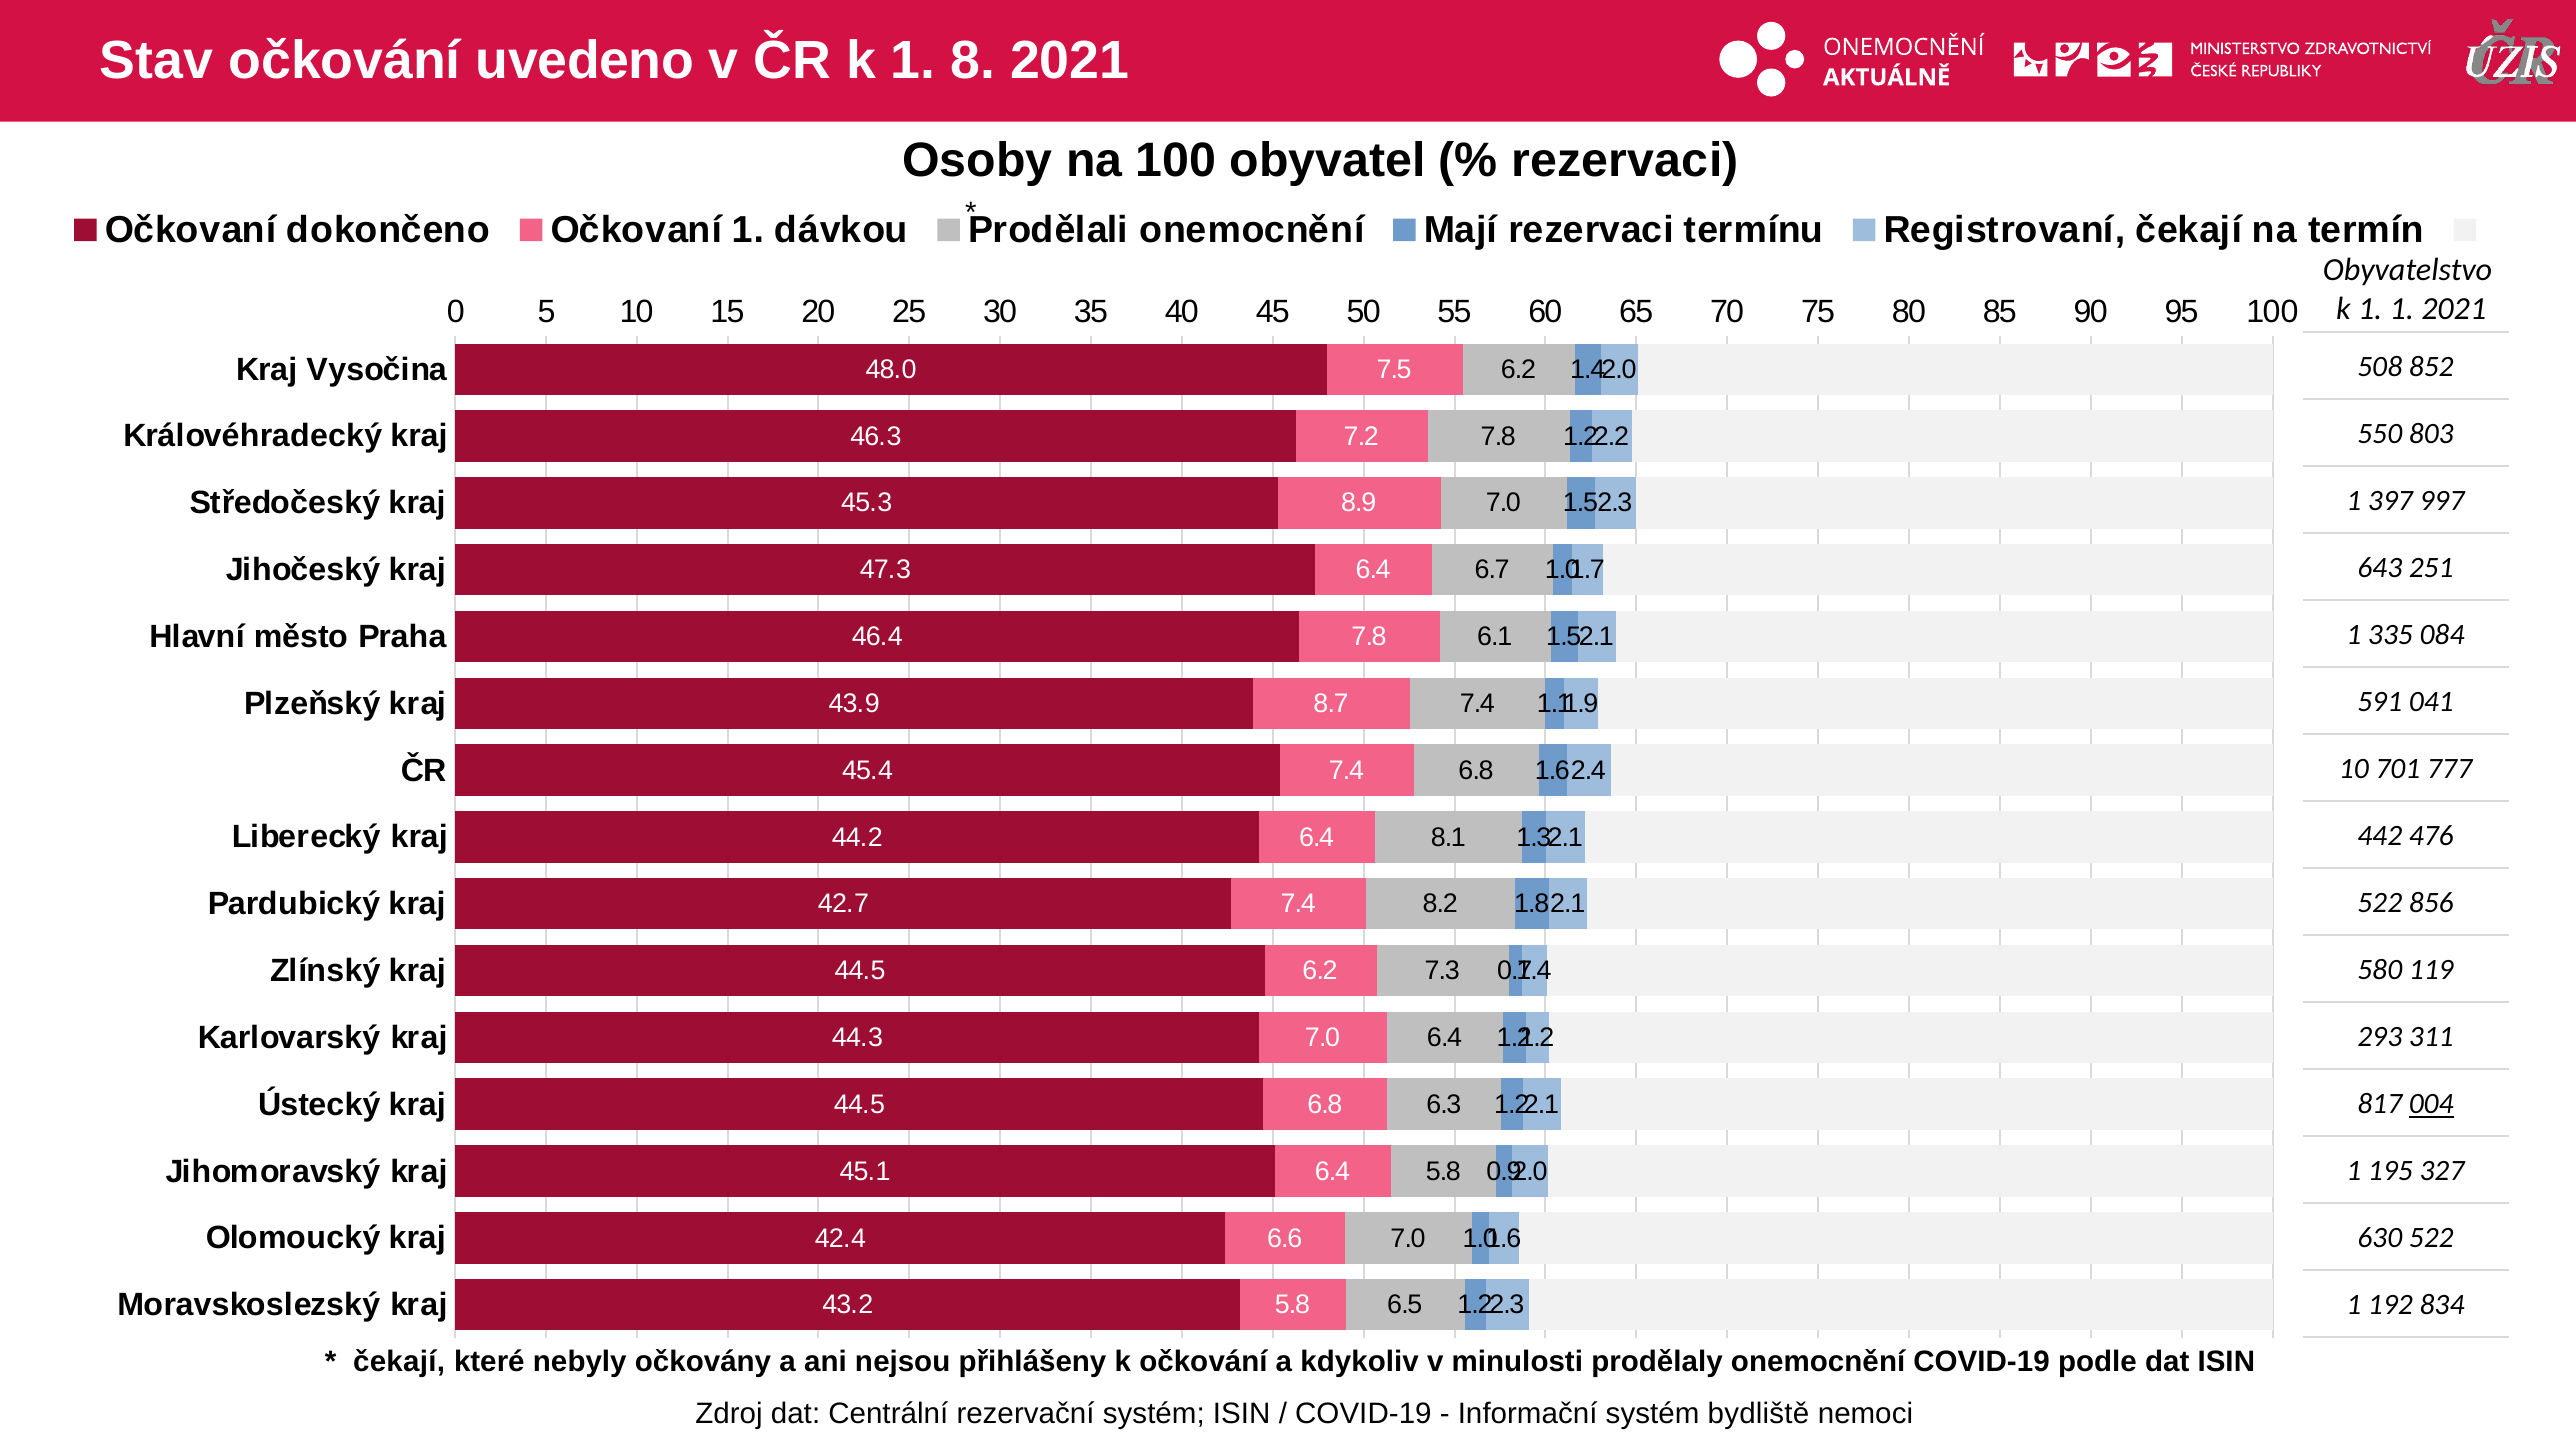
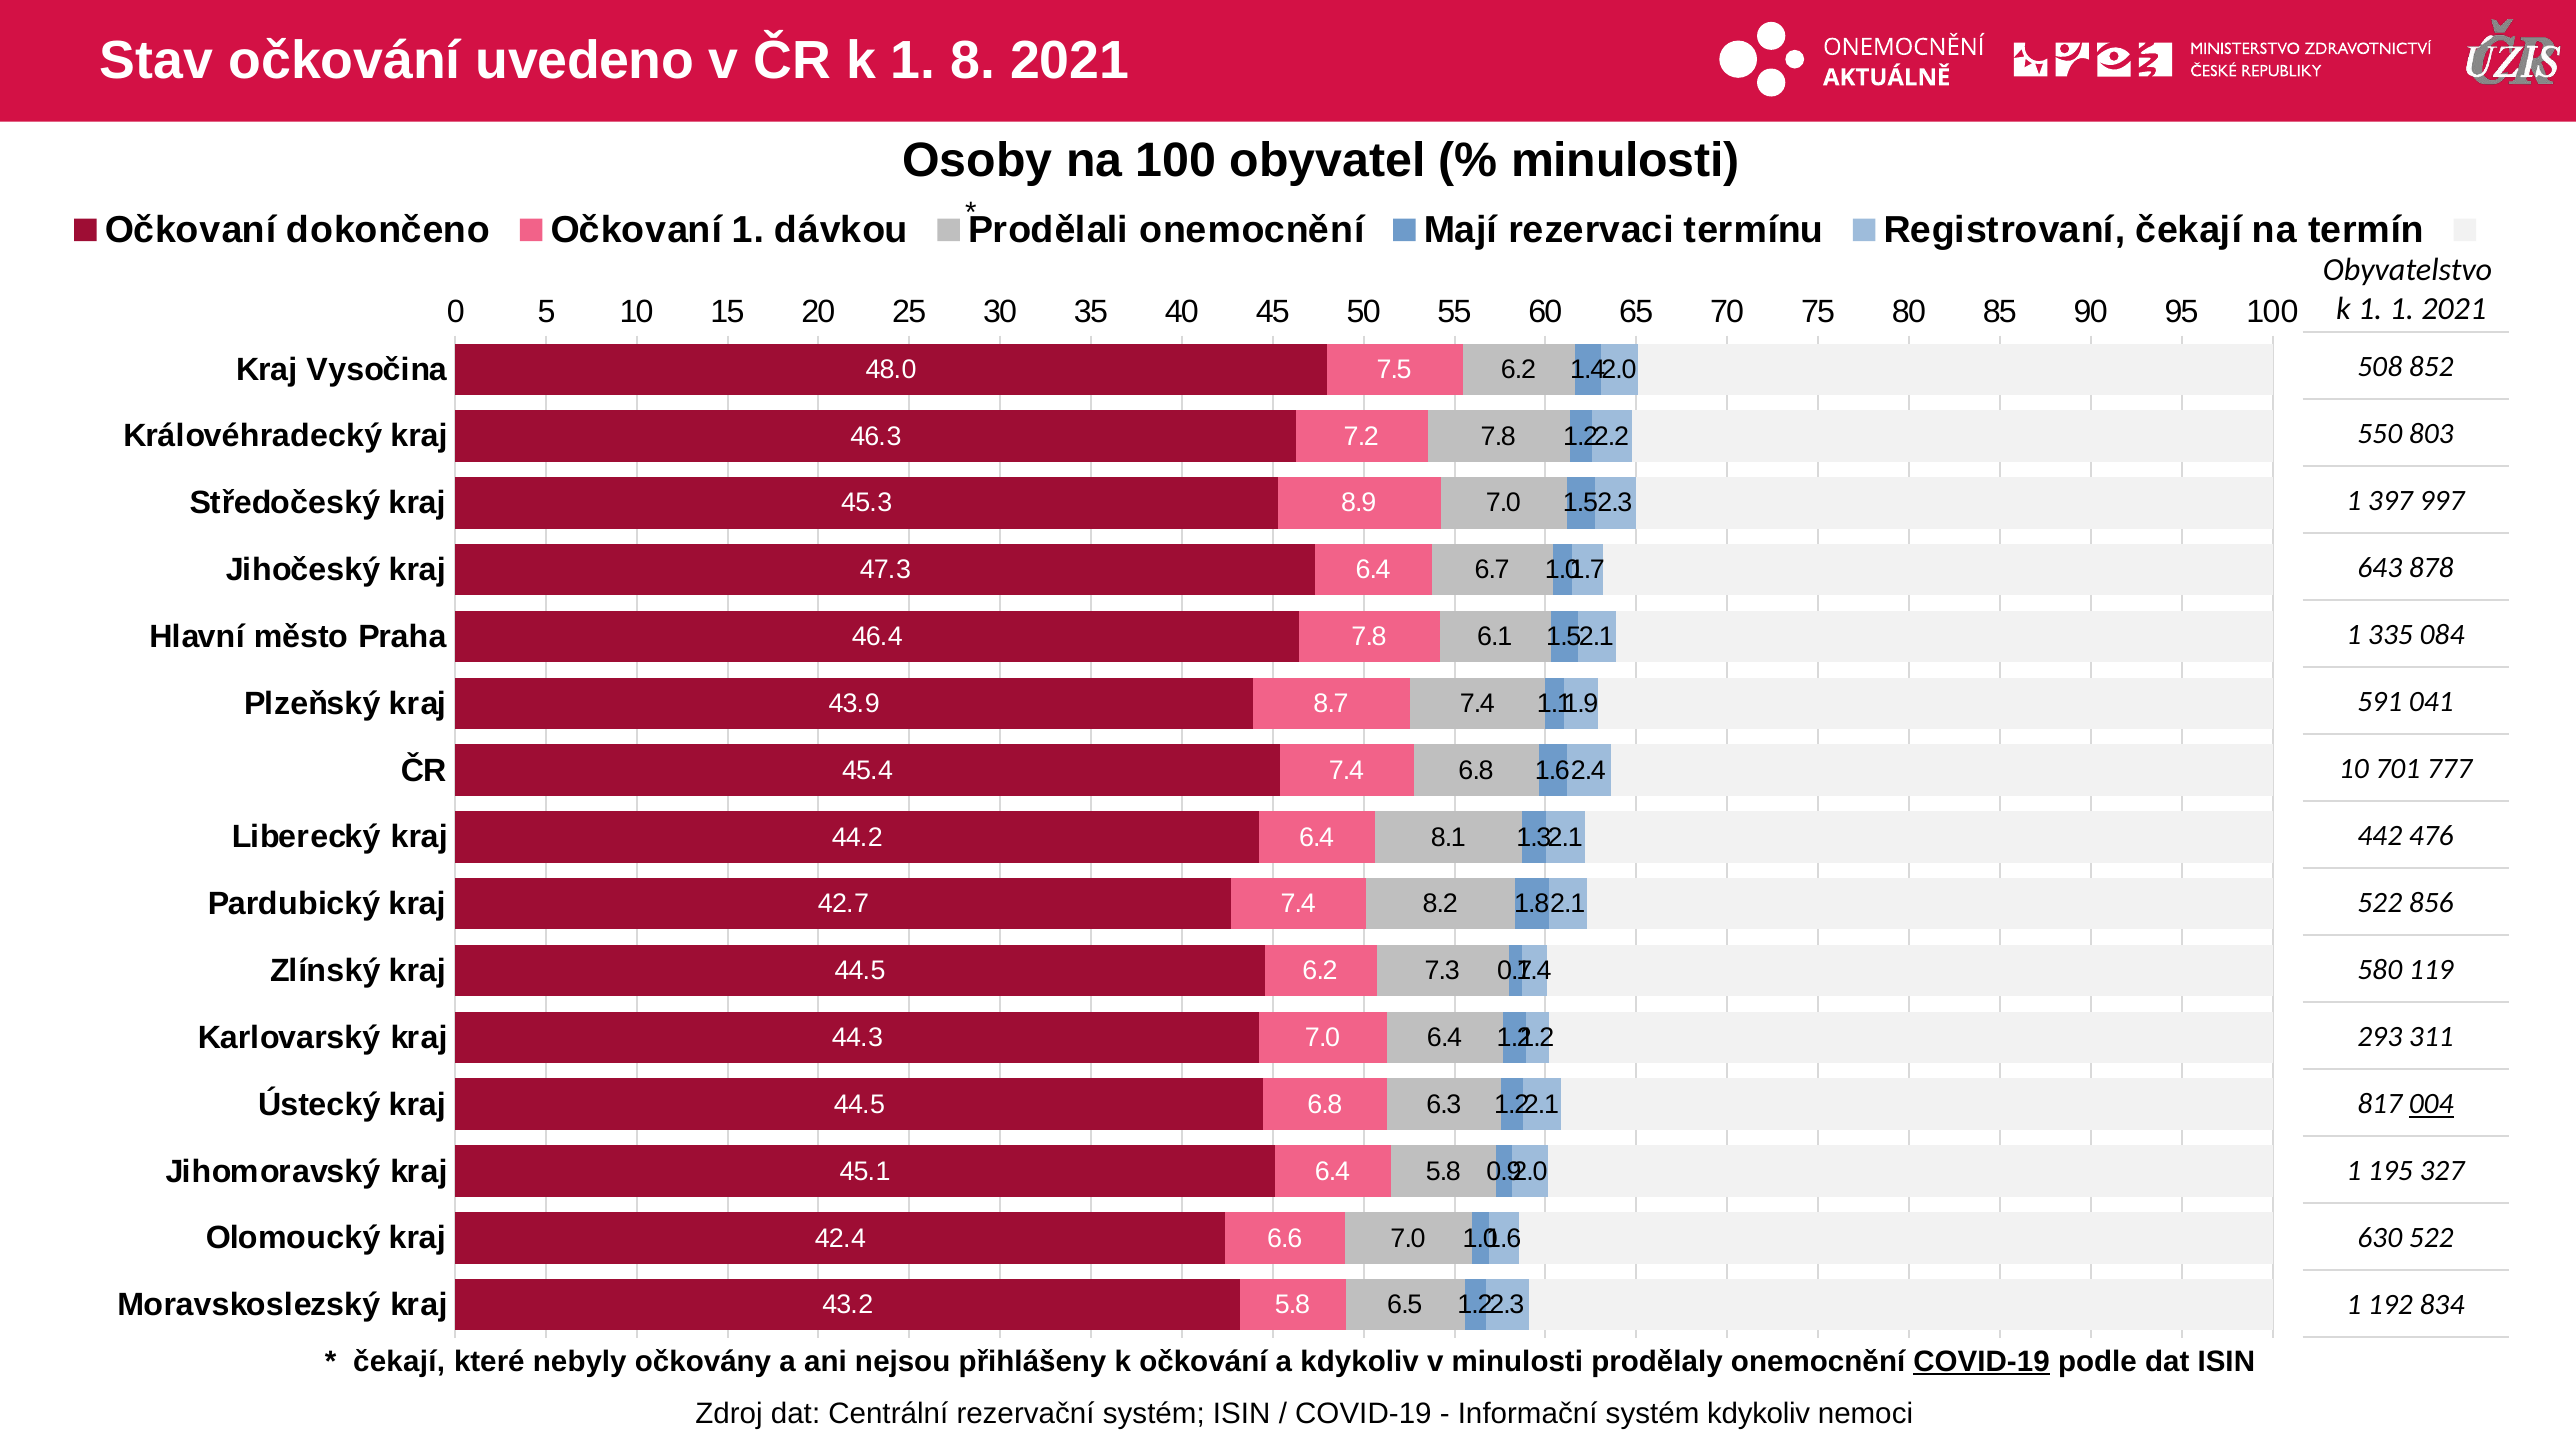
rezervaci at (1625, 160): rezervaci -> minulosti
251: 251 -> 878
COVID-19 at (1982, 1361) underline: none -> present
systém bydliště: bydliště -> kdykoliv
